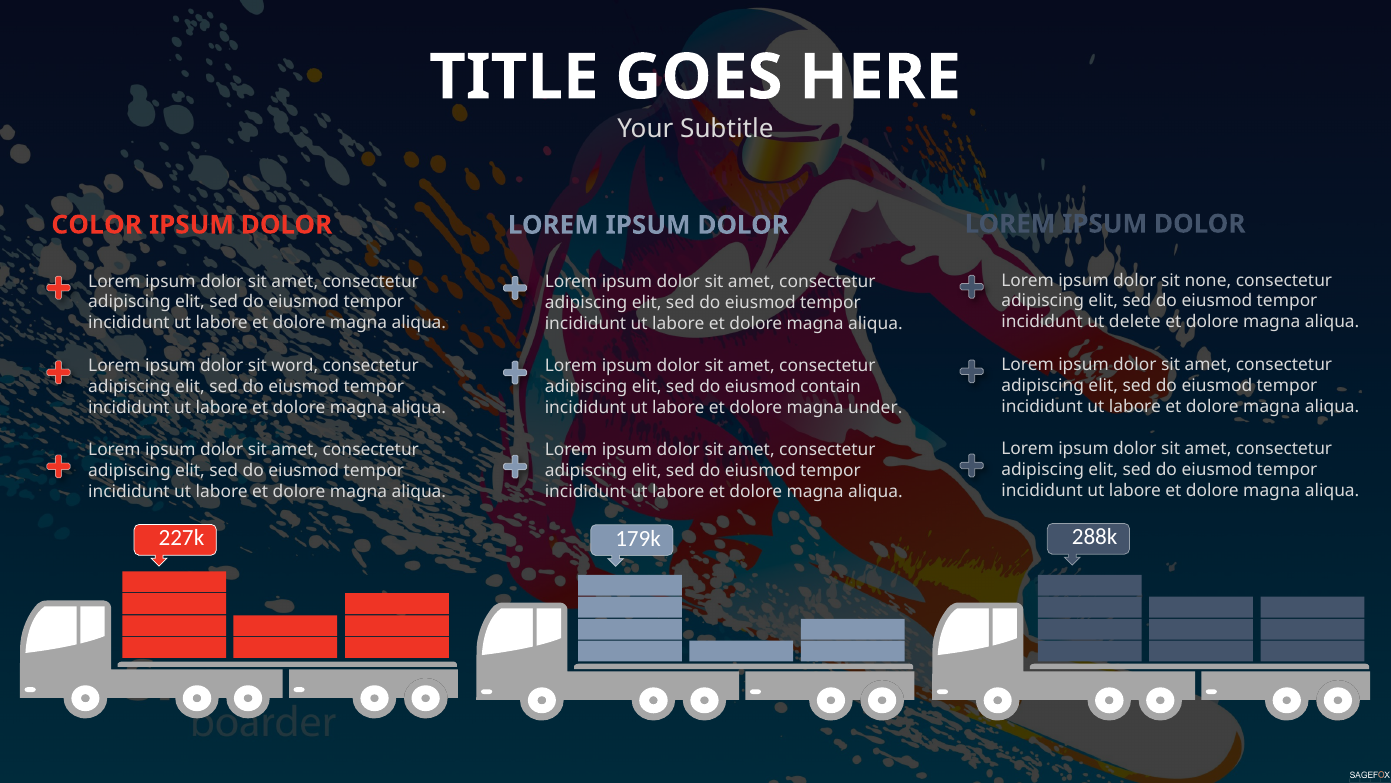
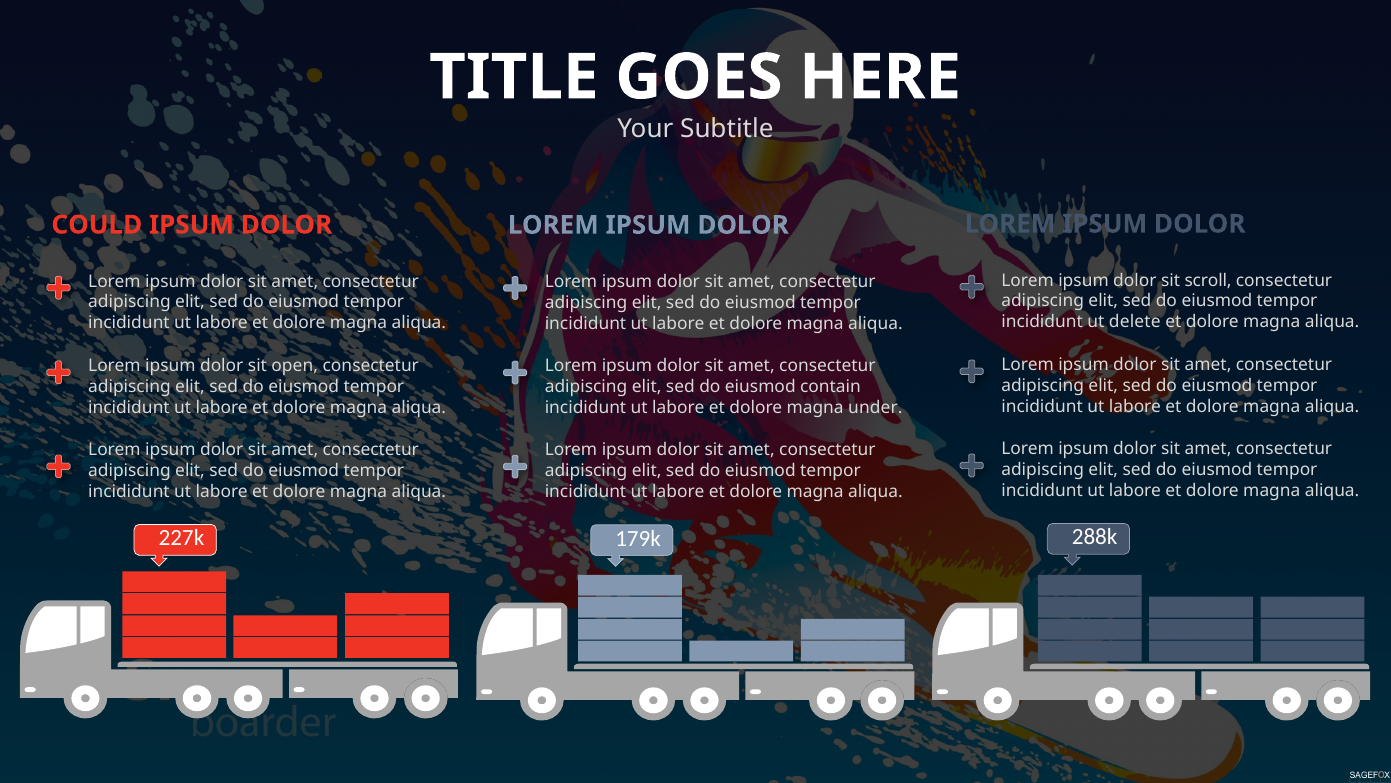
COLOR: COLOR -> COULD
none: none -> scroll
word: word -> open
